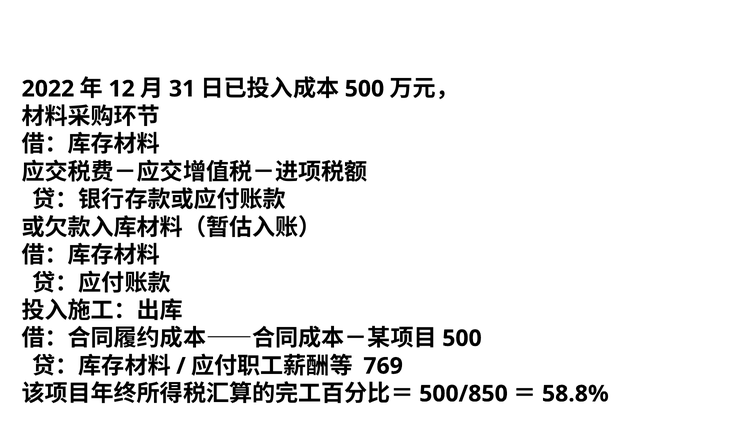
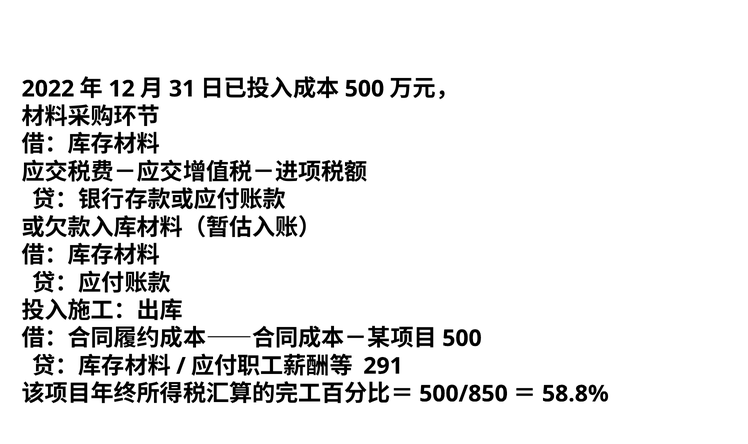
769: 769 -> 291
